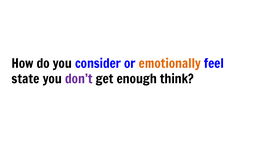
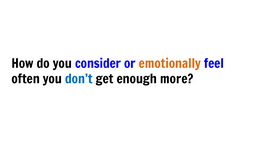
state: state -> often
don’t colour: purple -> blue
think: think -> more
